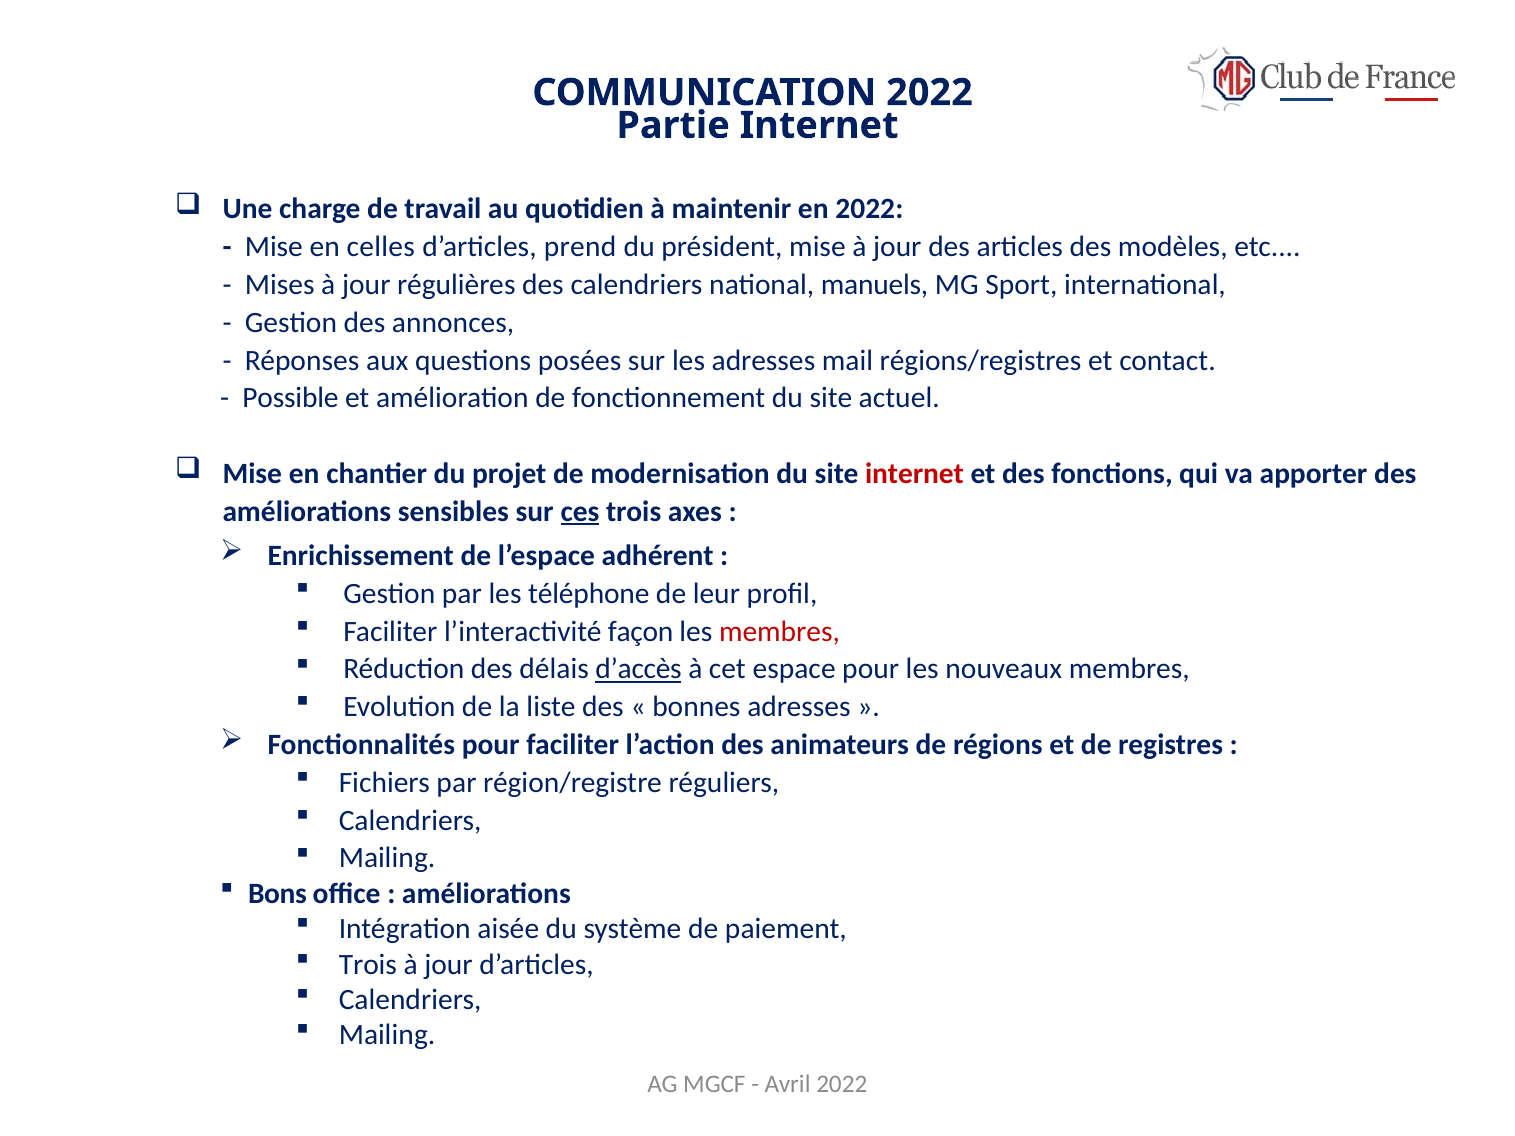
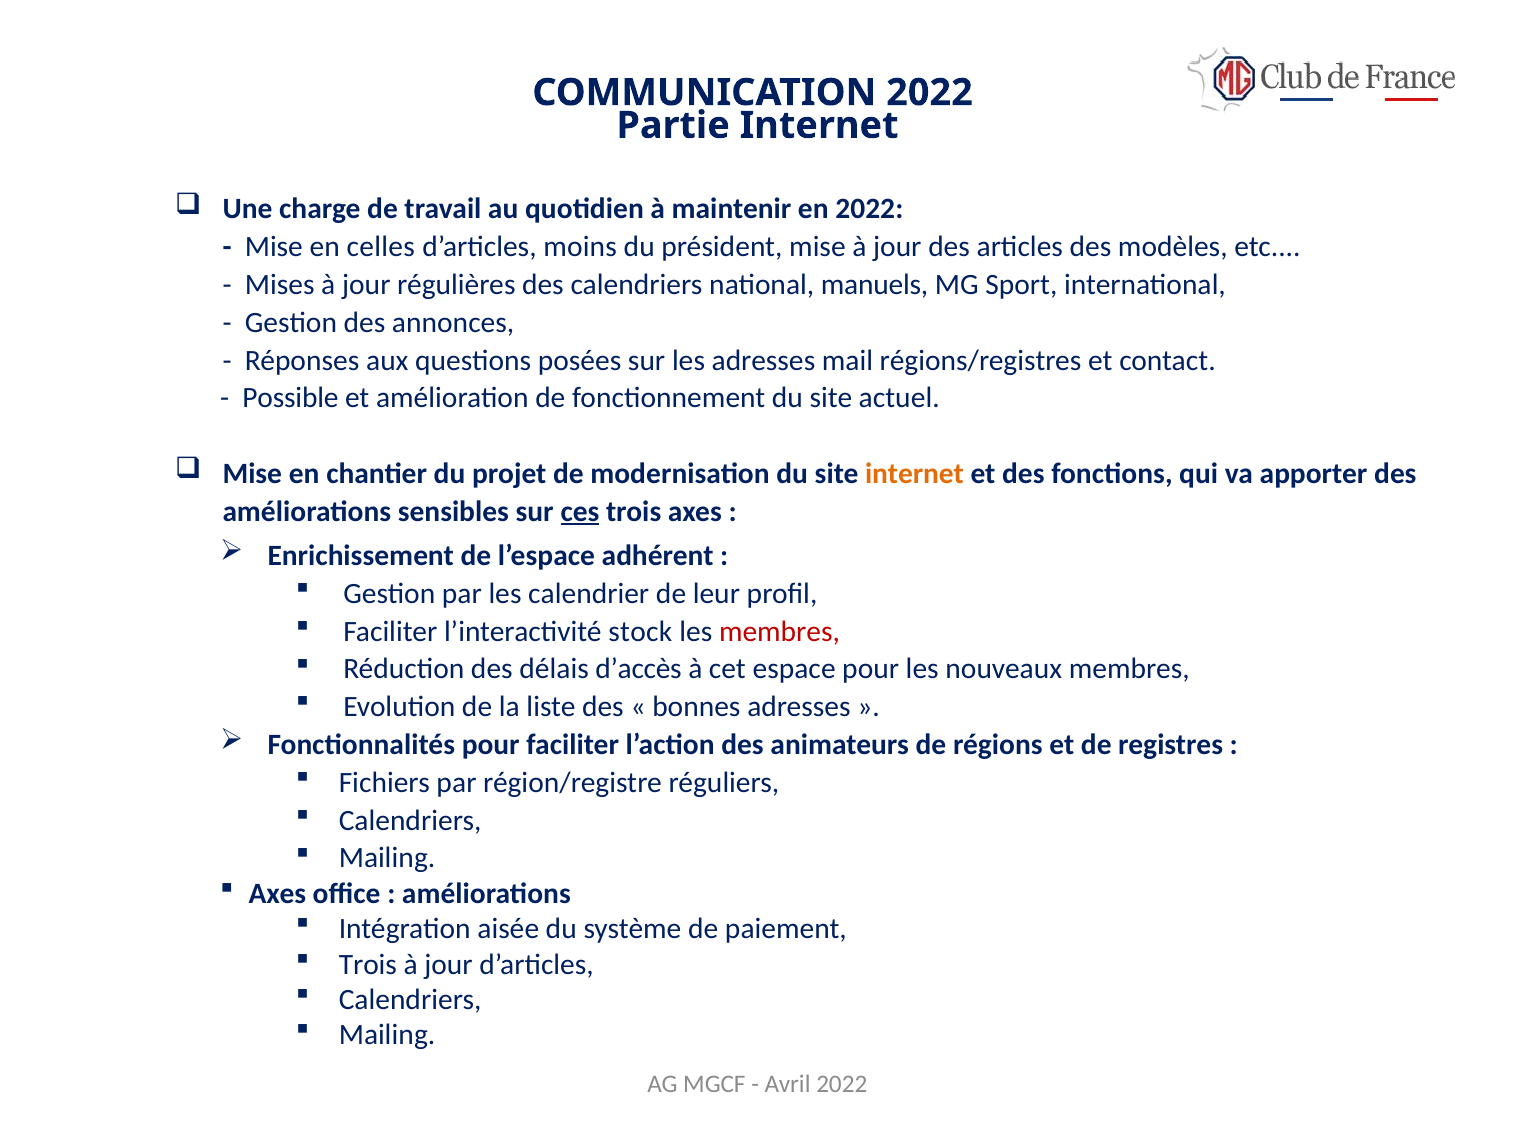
prend: prend -> moins
internet at (914, 474) colour: red -> orange
téléphone: téléphone -> calendrier
façon: façon -> stock
d’accès underline: present -> none
Bons at (277, 894): Bons -> Axes
